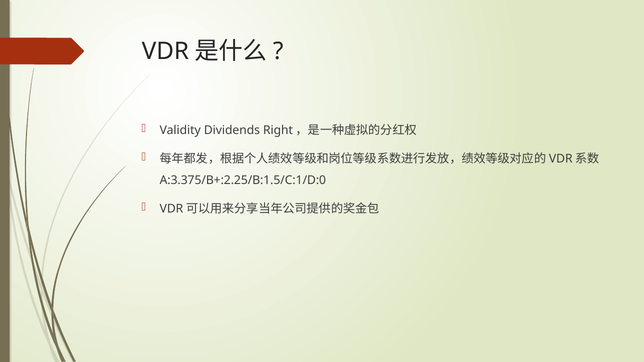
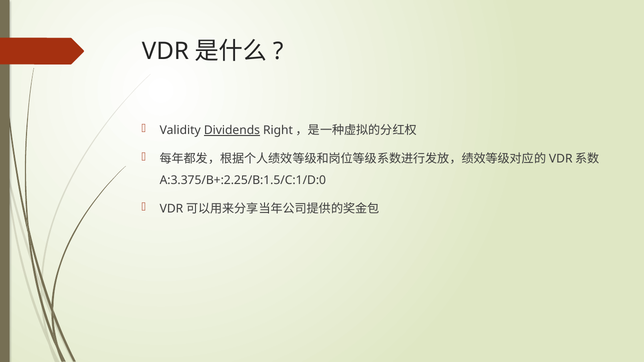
Dividends underline: none -> present
